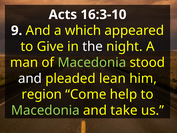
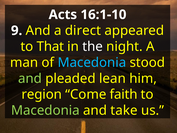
16:3-10: 16:3-10 -> 16:1-10
which: which -> direct
Give: Give -> That
Macedonia at (92, 62) colour: light green -> light blue
and at (30, 78) colour: white -> light green
help: help -> faith
